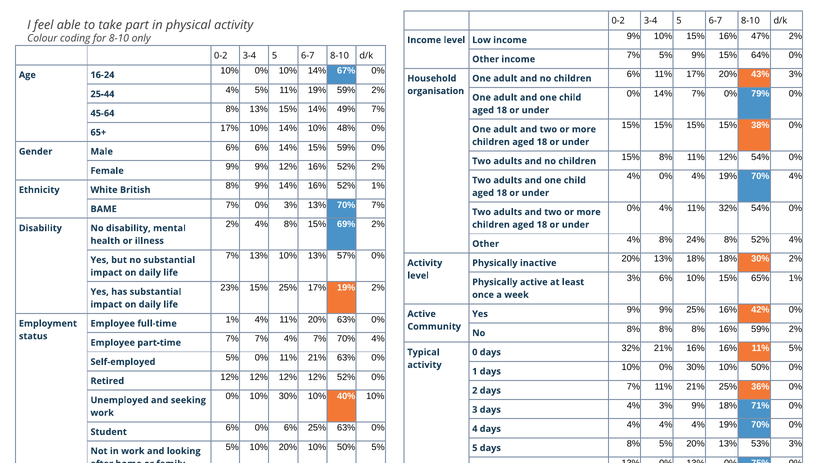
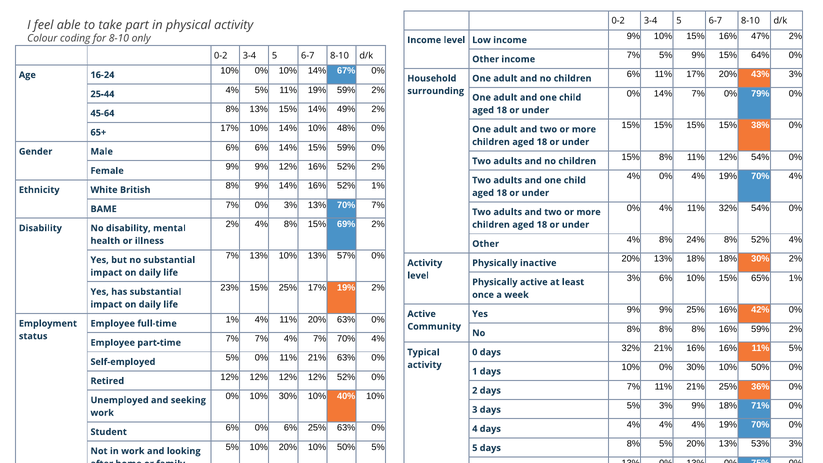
organisation: organisation -> surrounding
49% 7%: 7% -> 2%
3 days 4%: 4% -> 5%
